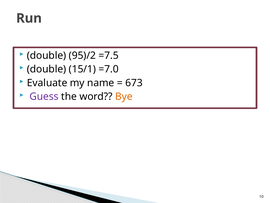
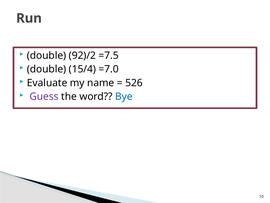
95)/2: 95)/2 -> 92)/2
15/1: 15/1 -> 15/4
673: 673 -> 526
Bye colour: orange -> blue
